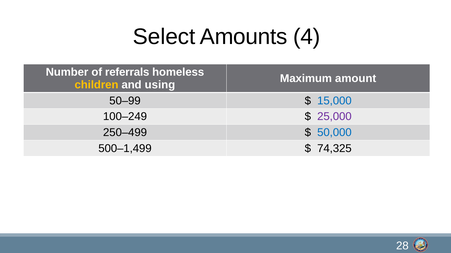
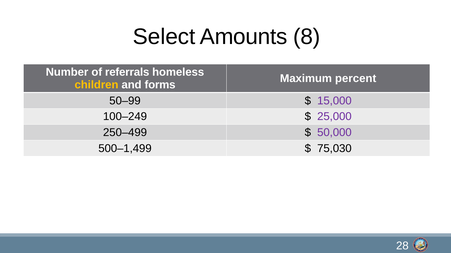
4: 4 -> 8
amount: amount -> percent
using: using -> forms
15,000 colour: blue -> purple
50,000 colour: blue -> purple
74,325: 74,325 -> 75,030
